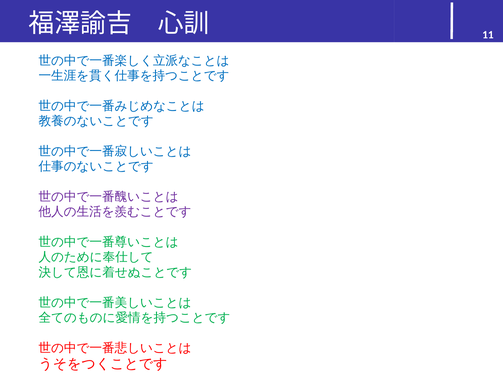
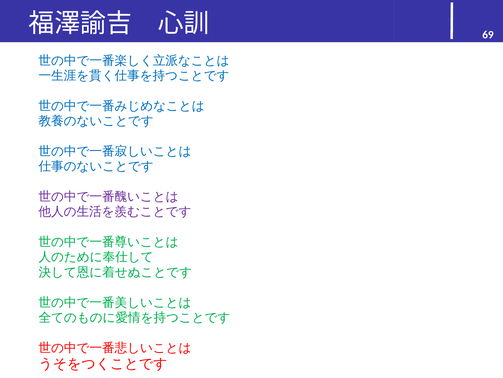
11: 11 -> 69
